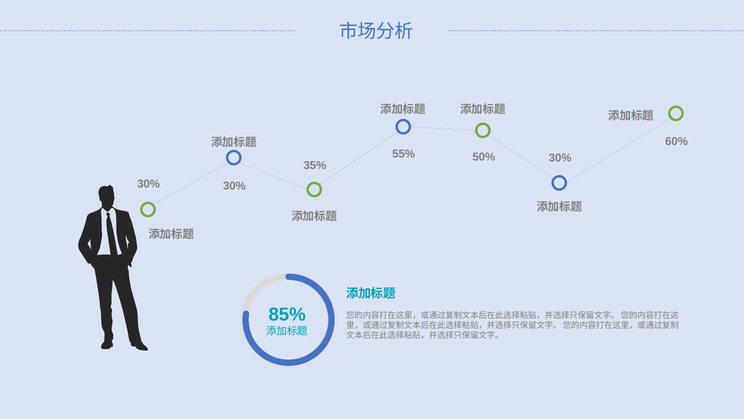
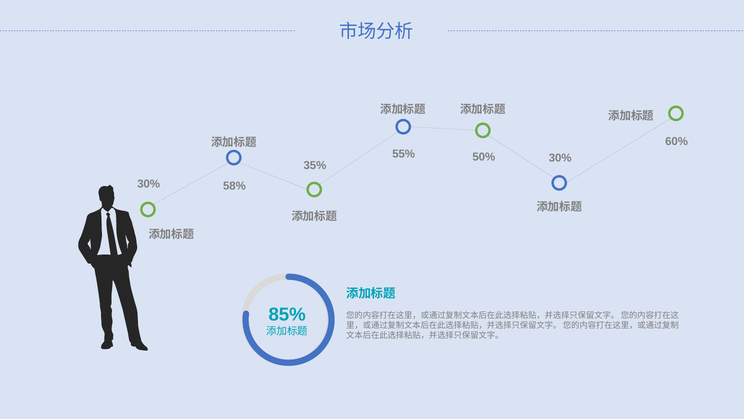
30% at (234, 186): 30% -> 58%
